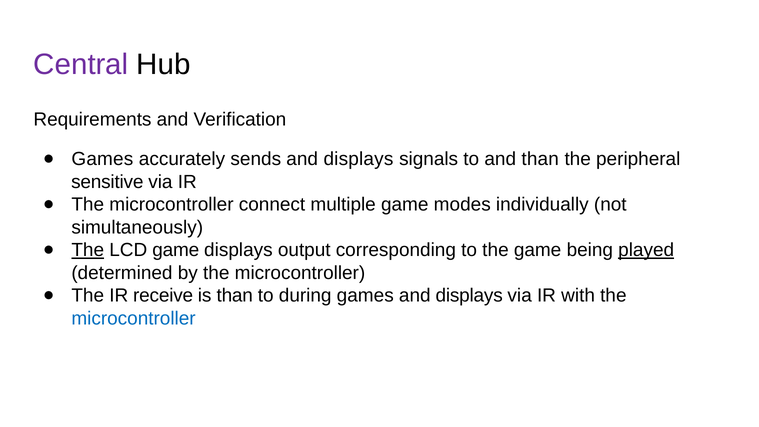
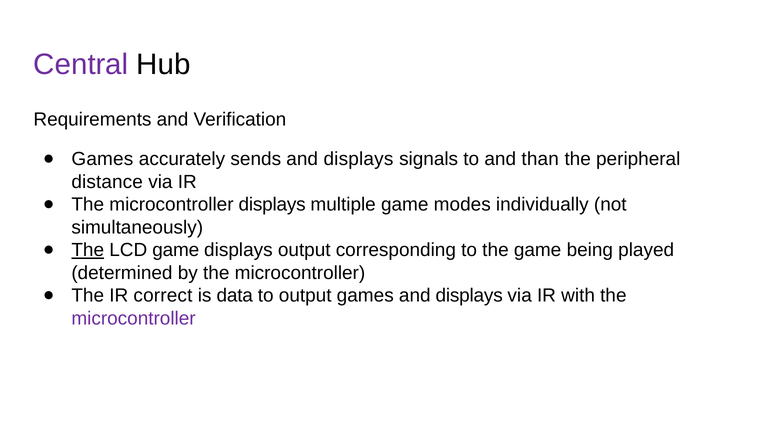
sensitive: sensitive -> distance
microcontroller connect: connect -> displays
played underline: present -> none
receive: receive -> correct
is than: than -> data
to during: during -> output
microcontroller at (134, 318) colour: blue -> purple
